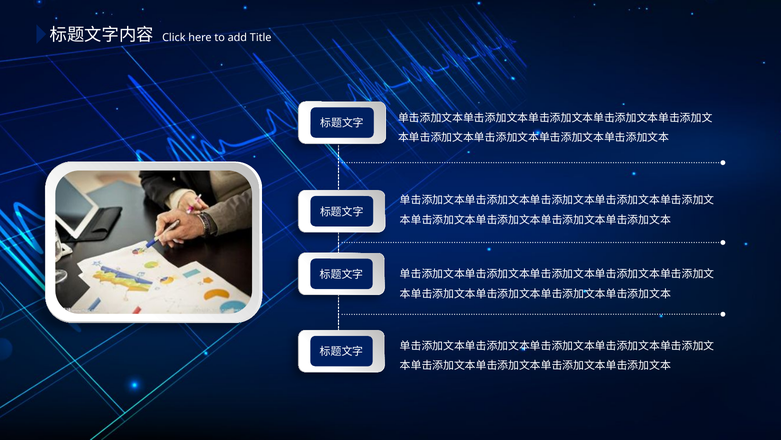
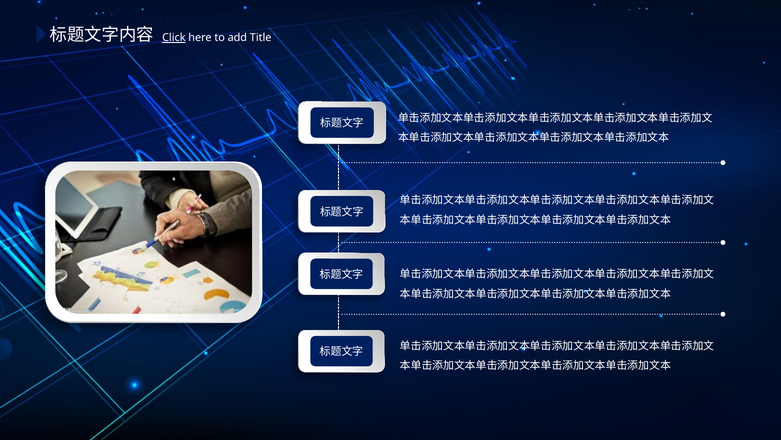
Click underline: none -> present
